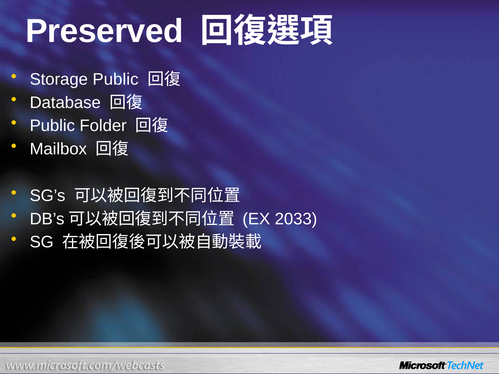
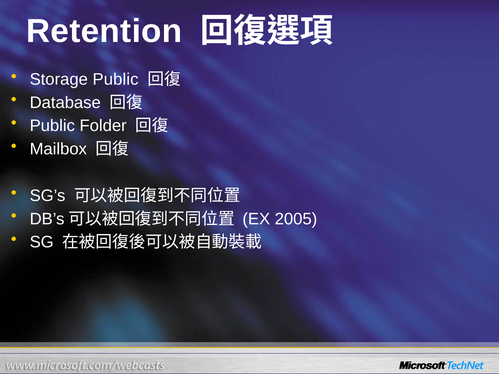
Preserved: Preserved -> Retention
2033: 2033 -> 2005
